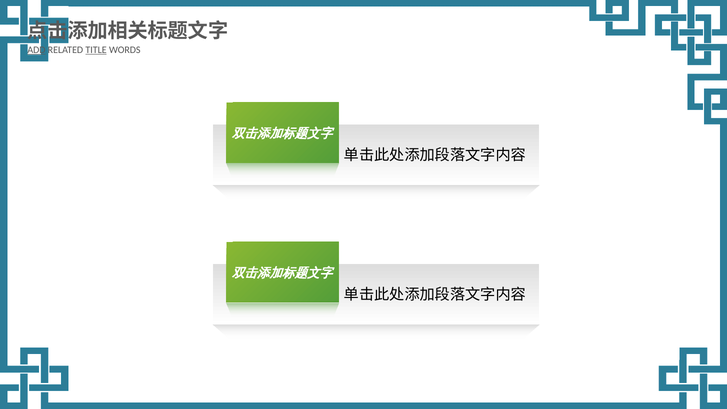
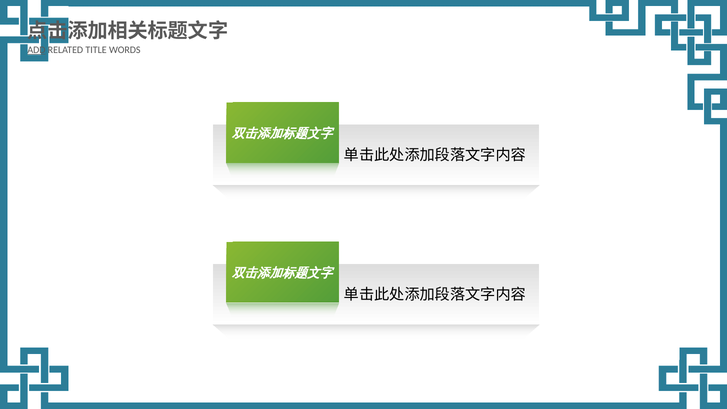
TITLE underline: present -> none
